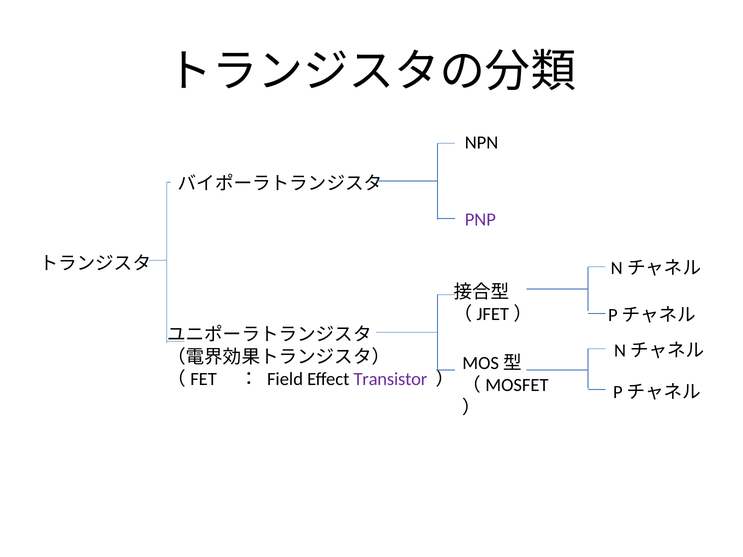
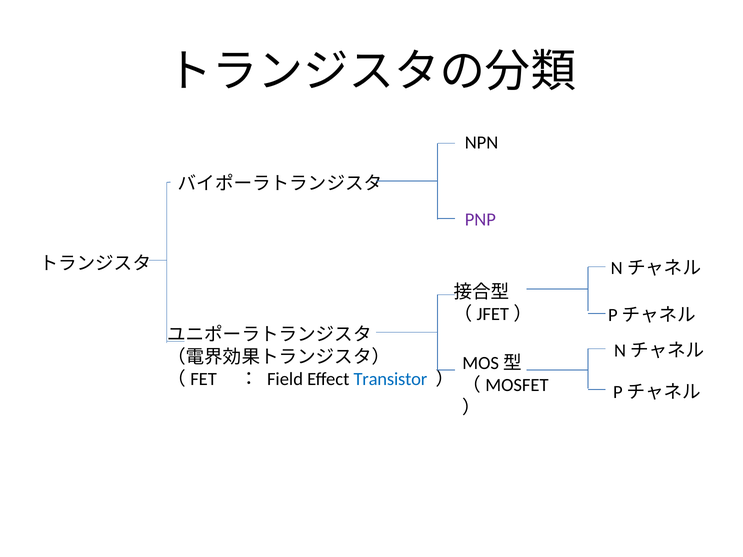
Transistor colour: purple -> blue
